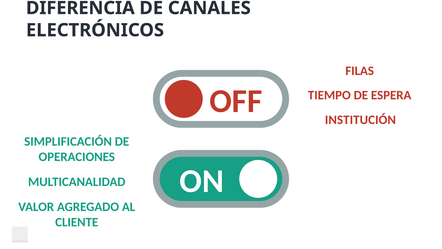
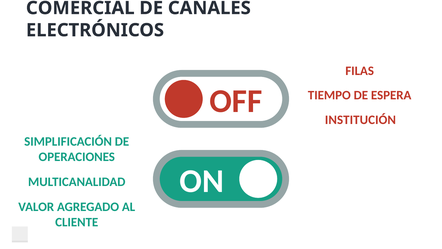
DIFERENCIA: DIFERENCIA -> COMERCIAL
